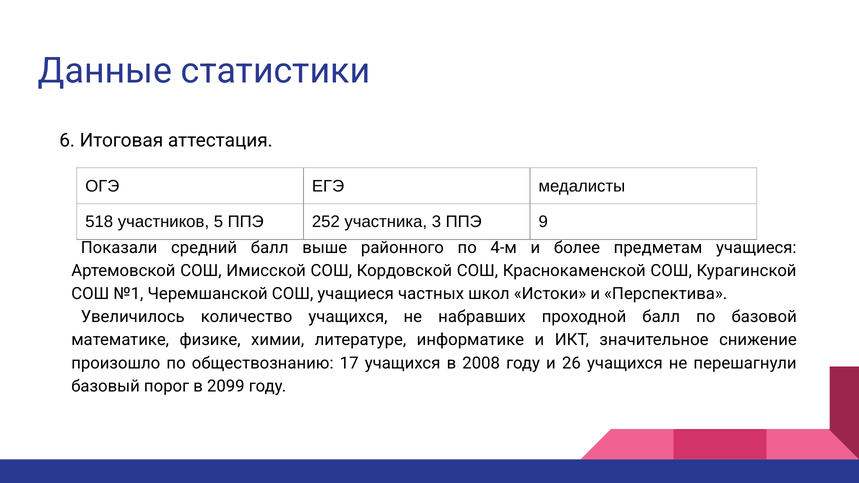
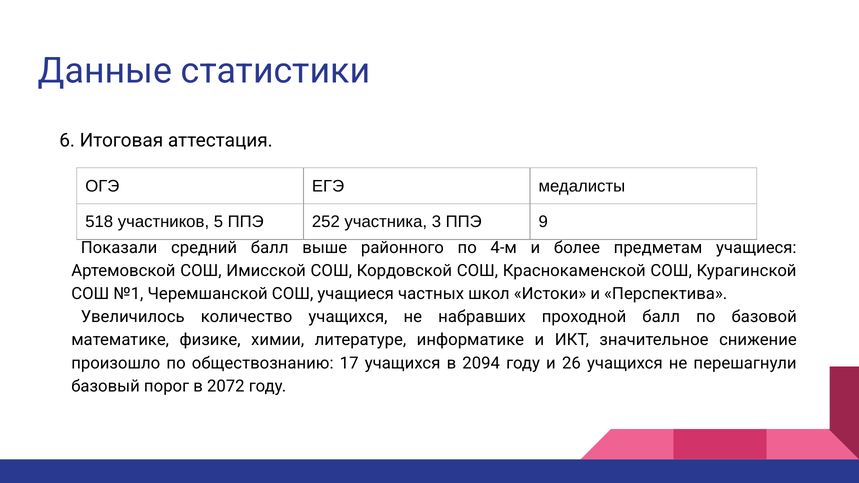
2008: 2008 -> 2094
2099: 2099 -> 2072
